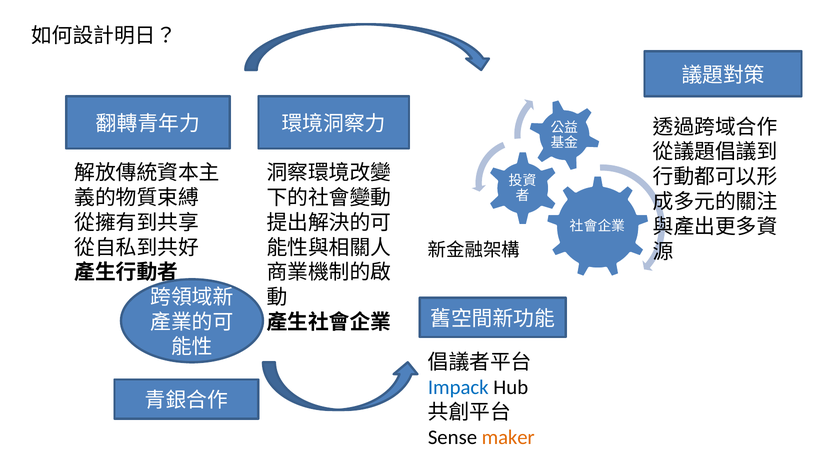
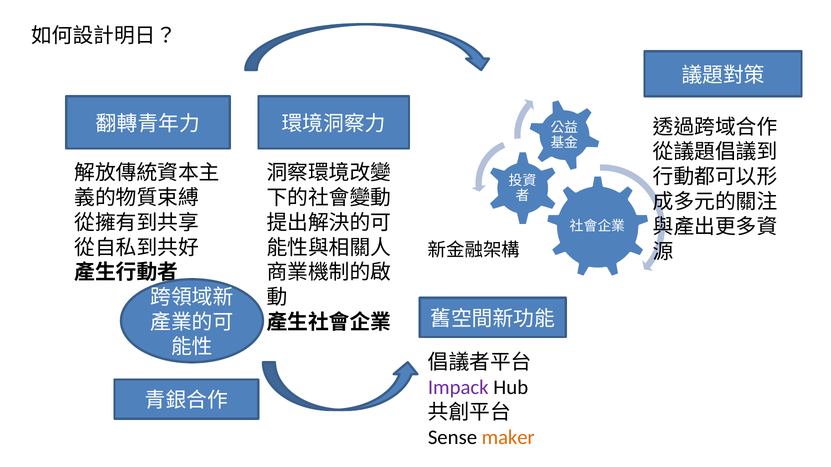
Impack colour: blue -> purple
